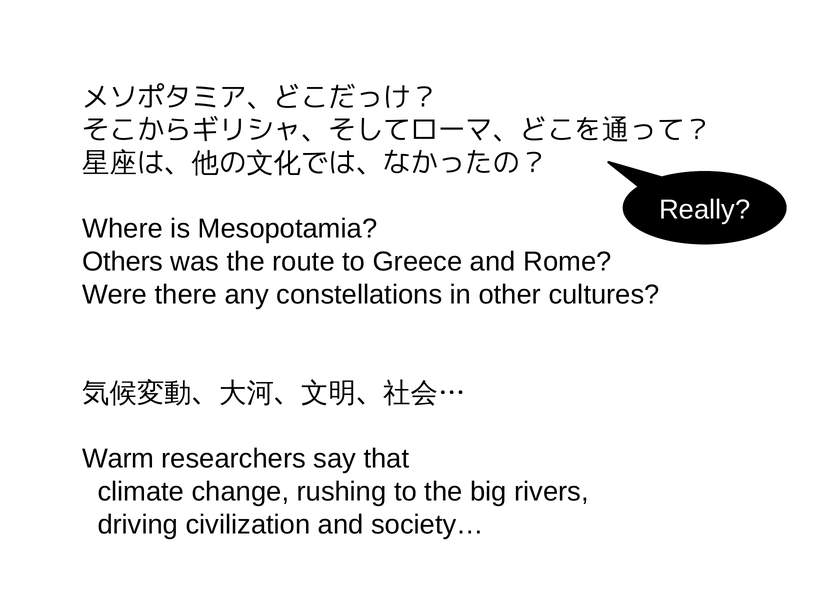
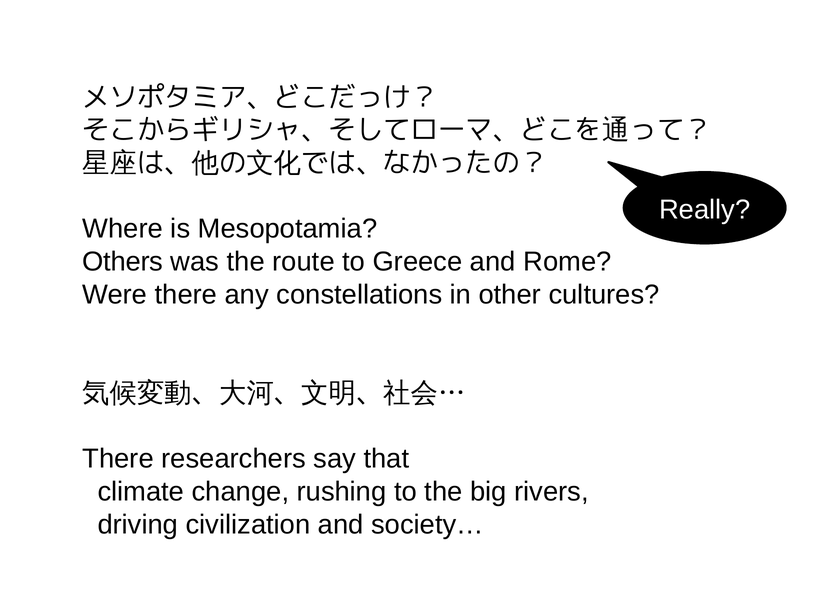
Warm at (118, 459): Warm -> There
